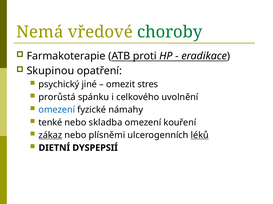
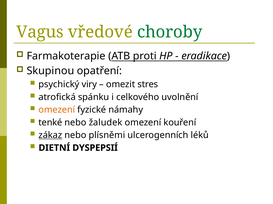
Nemá: Nemá -> Vagus
jiné: jiné -> viry
prorůstá: prorůstá -> atrofická
omezení at (57, 110) colour: blue -> orange
skladba: skladba -> žaludek
léků underline: present -> none
